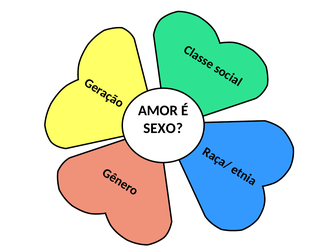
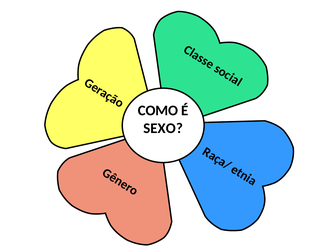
AMOR: AMOR -> COMO
